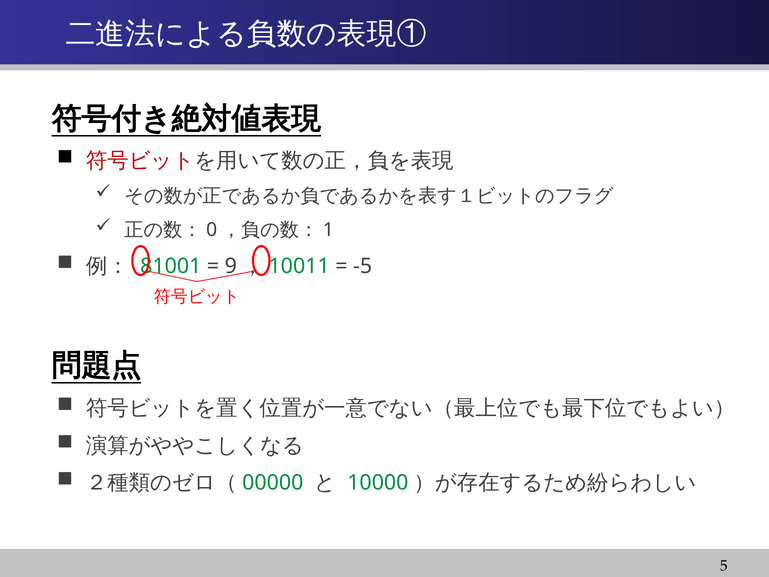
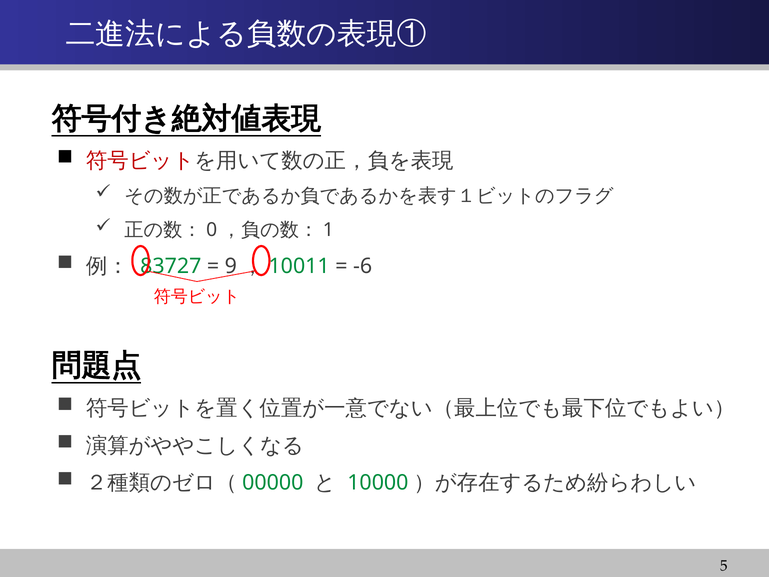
81001: 81001 -> 83727
-5: -5 -> -6
